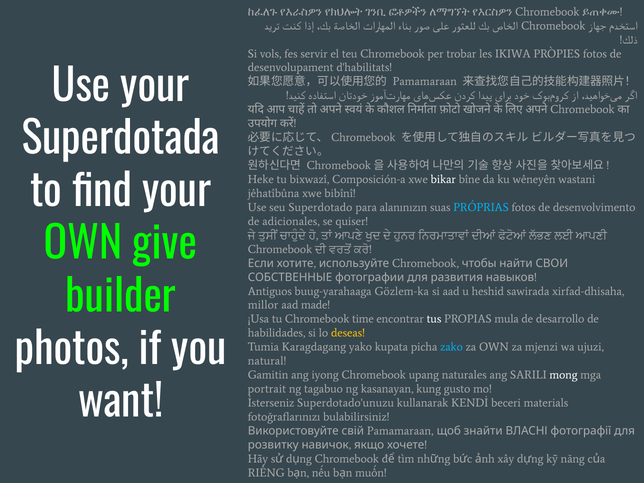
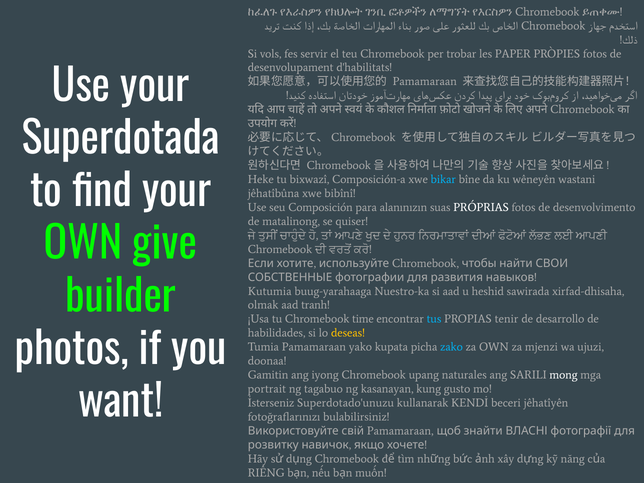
IKIWA: IKIWA -> PAPER
bikar colour: white -> light blue
Superdotado: Superdotado -> Composición
PRÓPRIAS colour: light blue -> white
adicionales: adicionales -> matalinong
Antiguos: Antiguos -> Kutumia
Gözlem-ka: Gözlem-ka -> Nuestro-ka
millor: millor -> olmak
made: made -> tranh
tus colour: white -> light blue
mula: mula -> tenir
Tumia Karagdagang: Karagdagang -> Pamamaraan
natural: natural -> doonaa
materials: materials -> jêhatîyên
